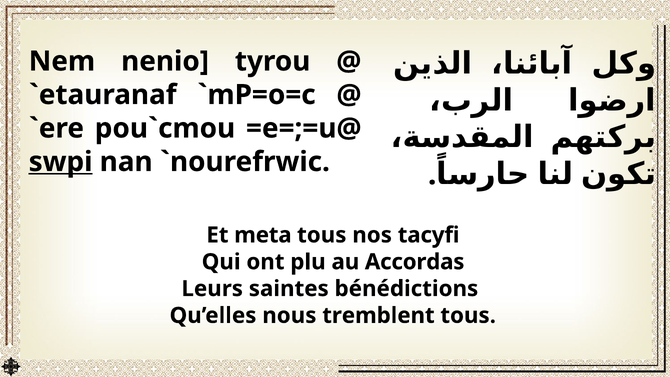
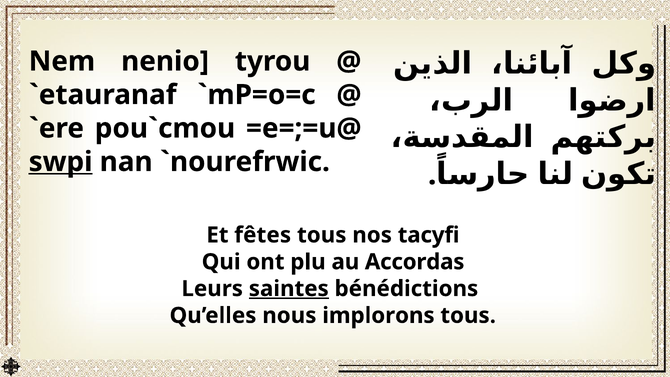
meta: meta -> fêtes
saintes underline: none -> present
tremblent: tremblent -> implorons
